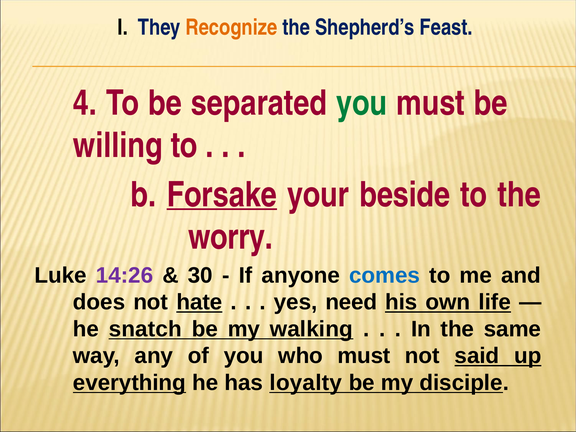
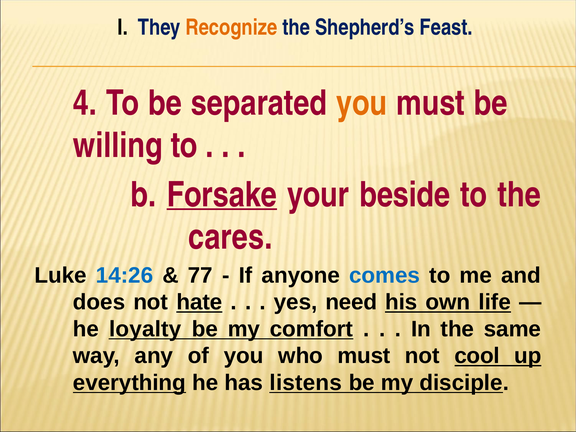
you at (362, 103) colour: green -> orange
worry: worry -> cares
14:26 colour: purple -> blue
30: 30 -> 77
snatch: snatch -> loyalty
walking: walking -> comfort
said: said -> cool
loyalty: loyalty -> listens
